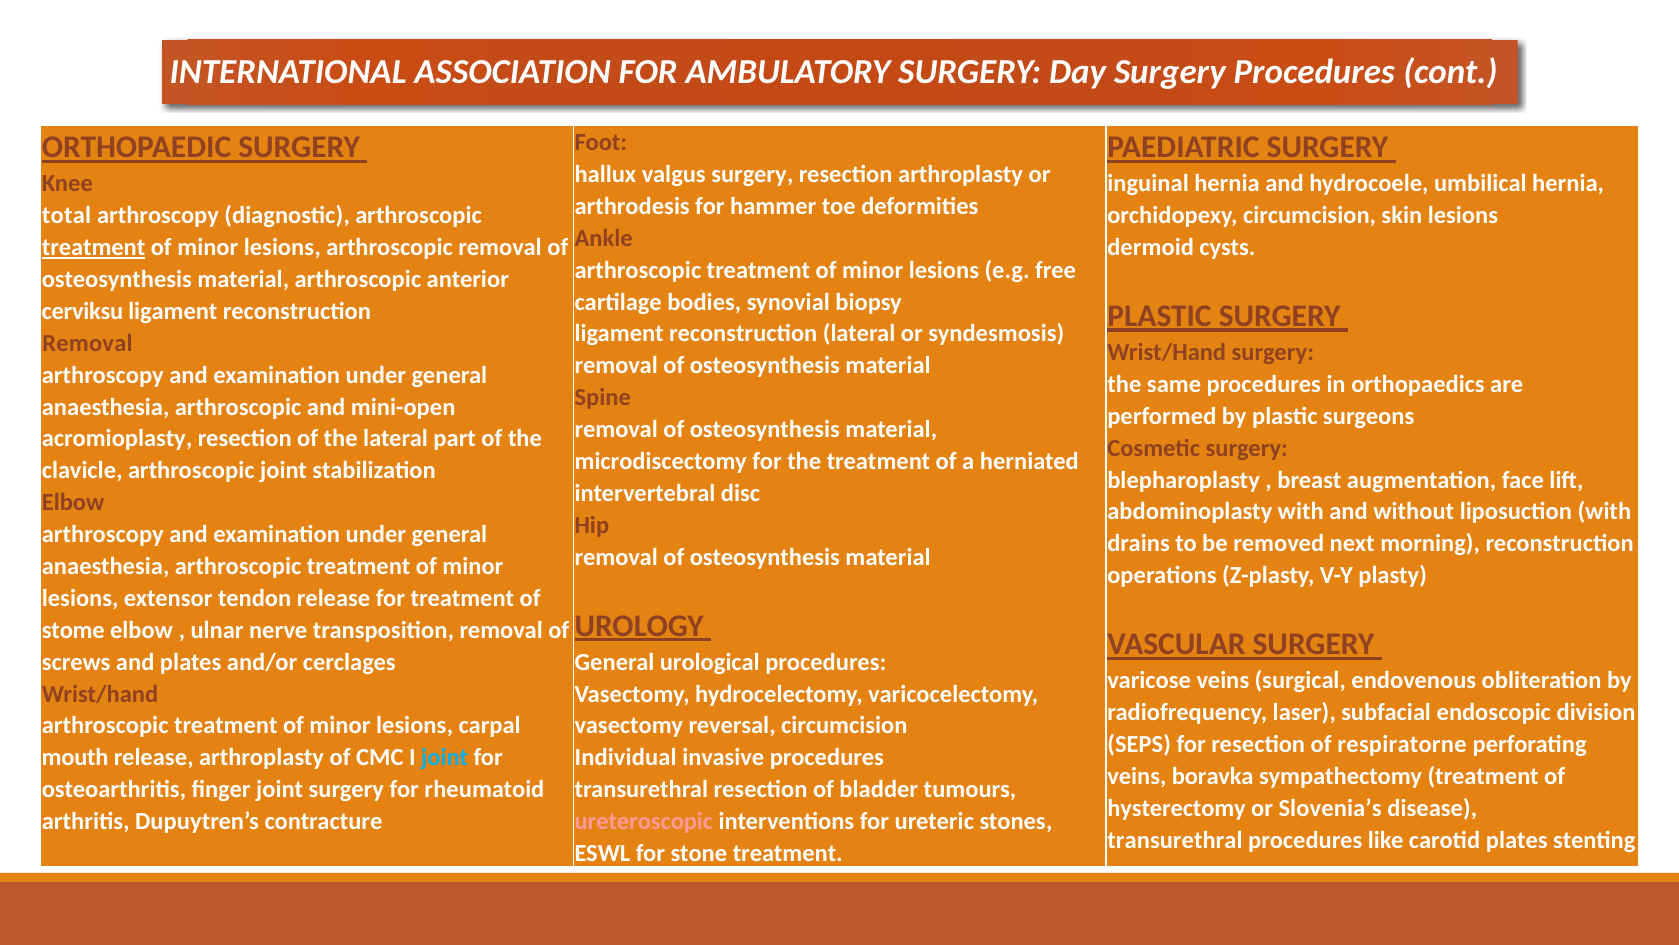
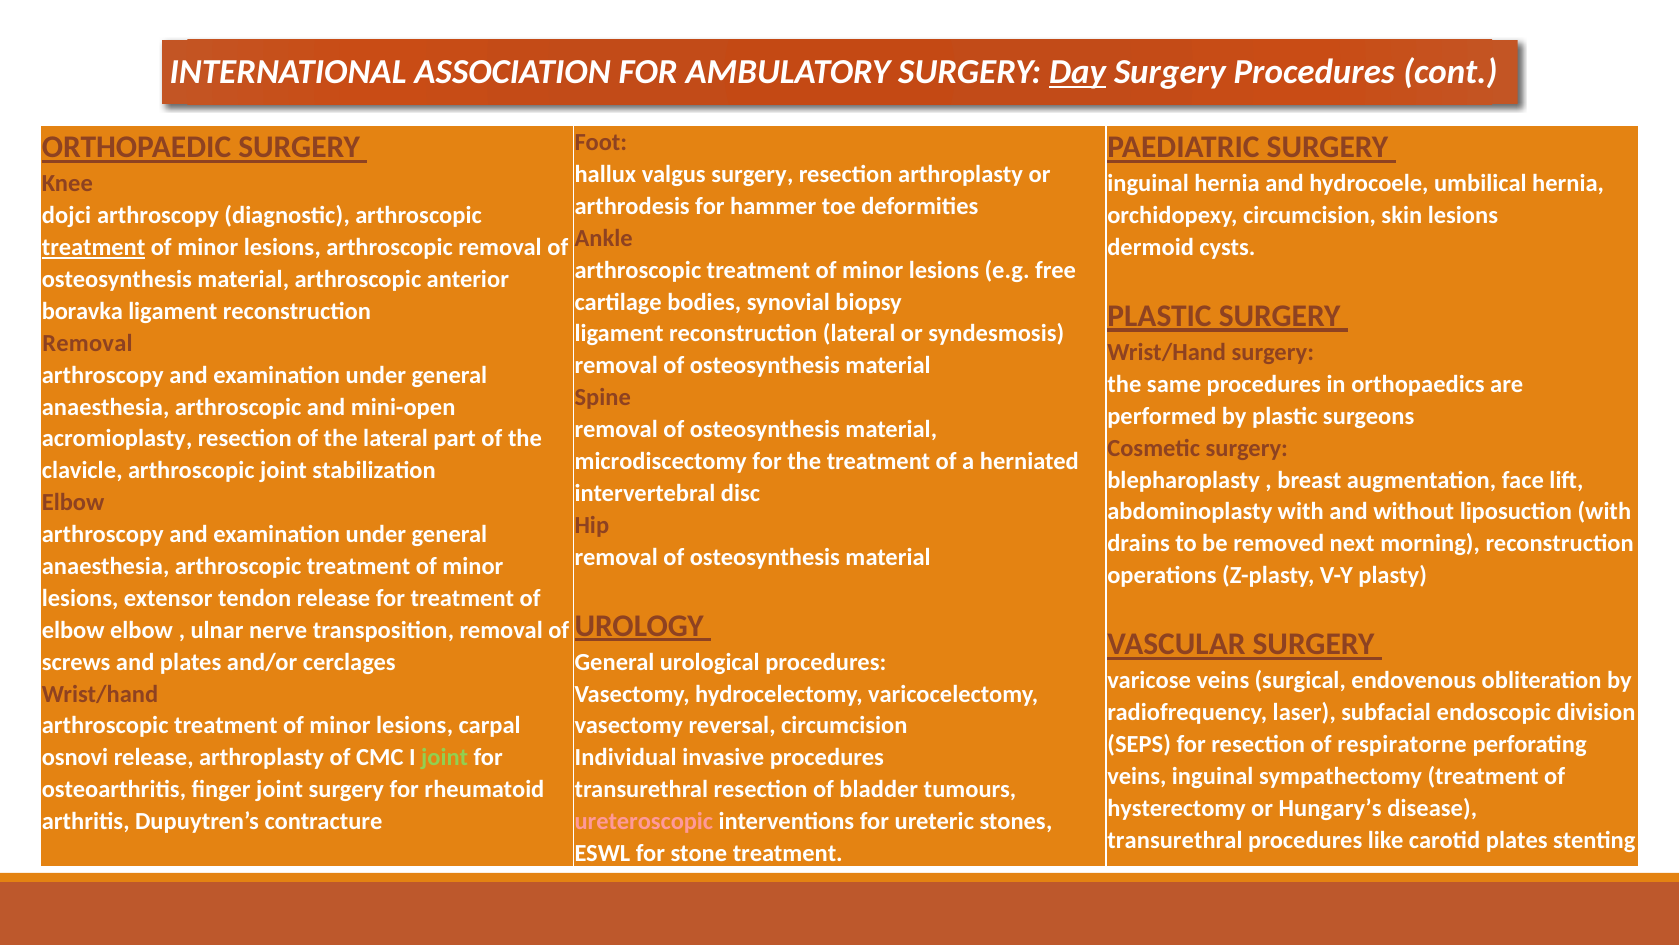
Day underline: none -> present
total: total -> dojci
cerviksu: cerviksu -> boravka
stome at (73, 630): stome -> elbow
mouth: mouth -> osnovi
joint at (445, 757) colour: light blue -> light green
veins boravka: boravka -> inguinal
Slovenia’s: Slovenia’s -> Hungary’s
